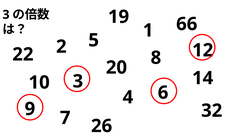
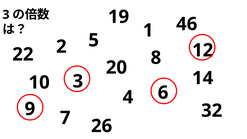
66: 66 -> 46
